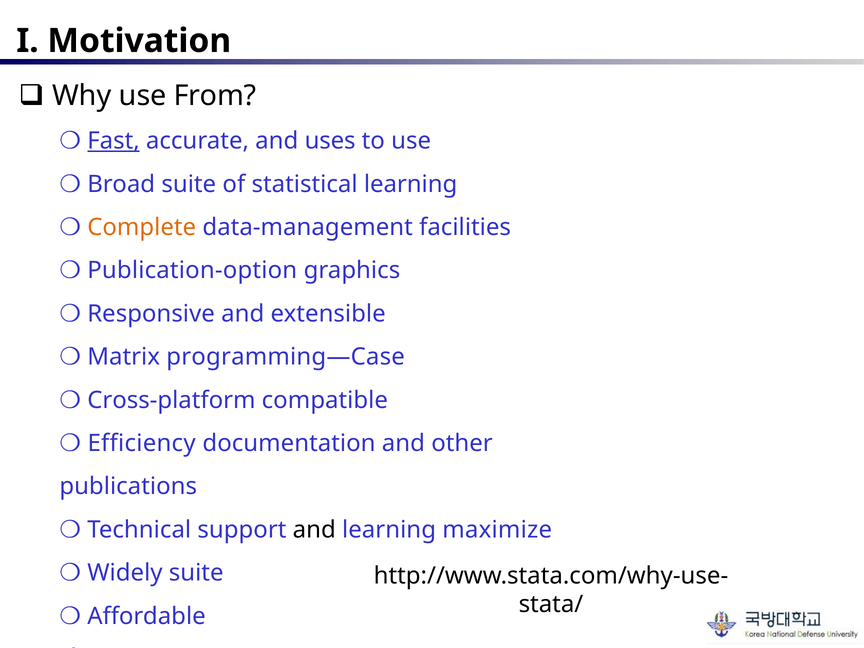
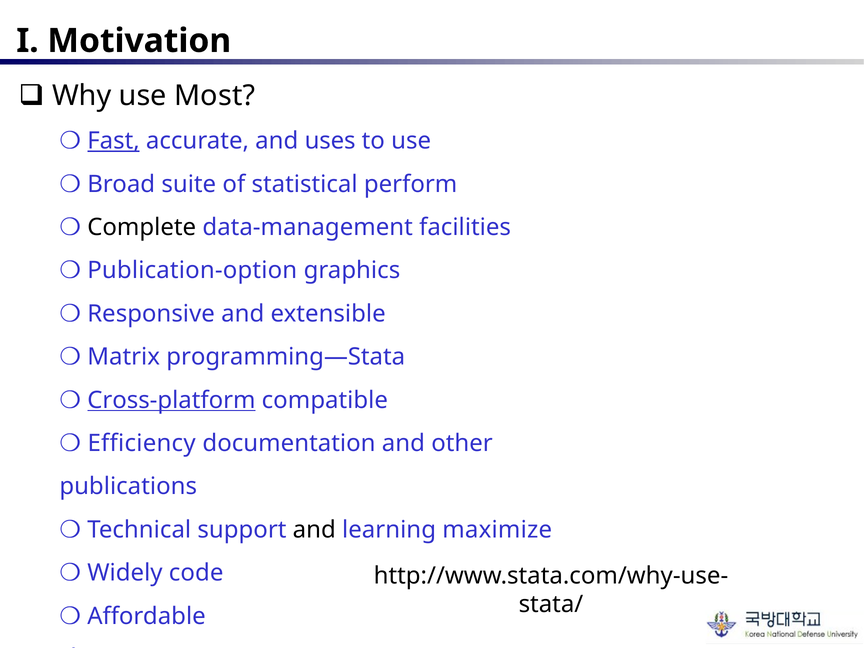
From: From -> Most
statistical learning: learning -> perform
Complete colour: orange -> black
programming—Case: programming—Case -> programming—Stata
Cross-platform underline: none -> present
Widely suite: suite -> code
